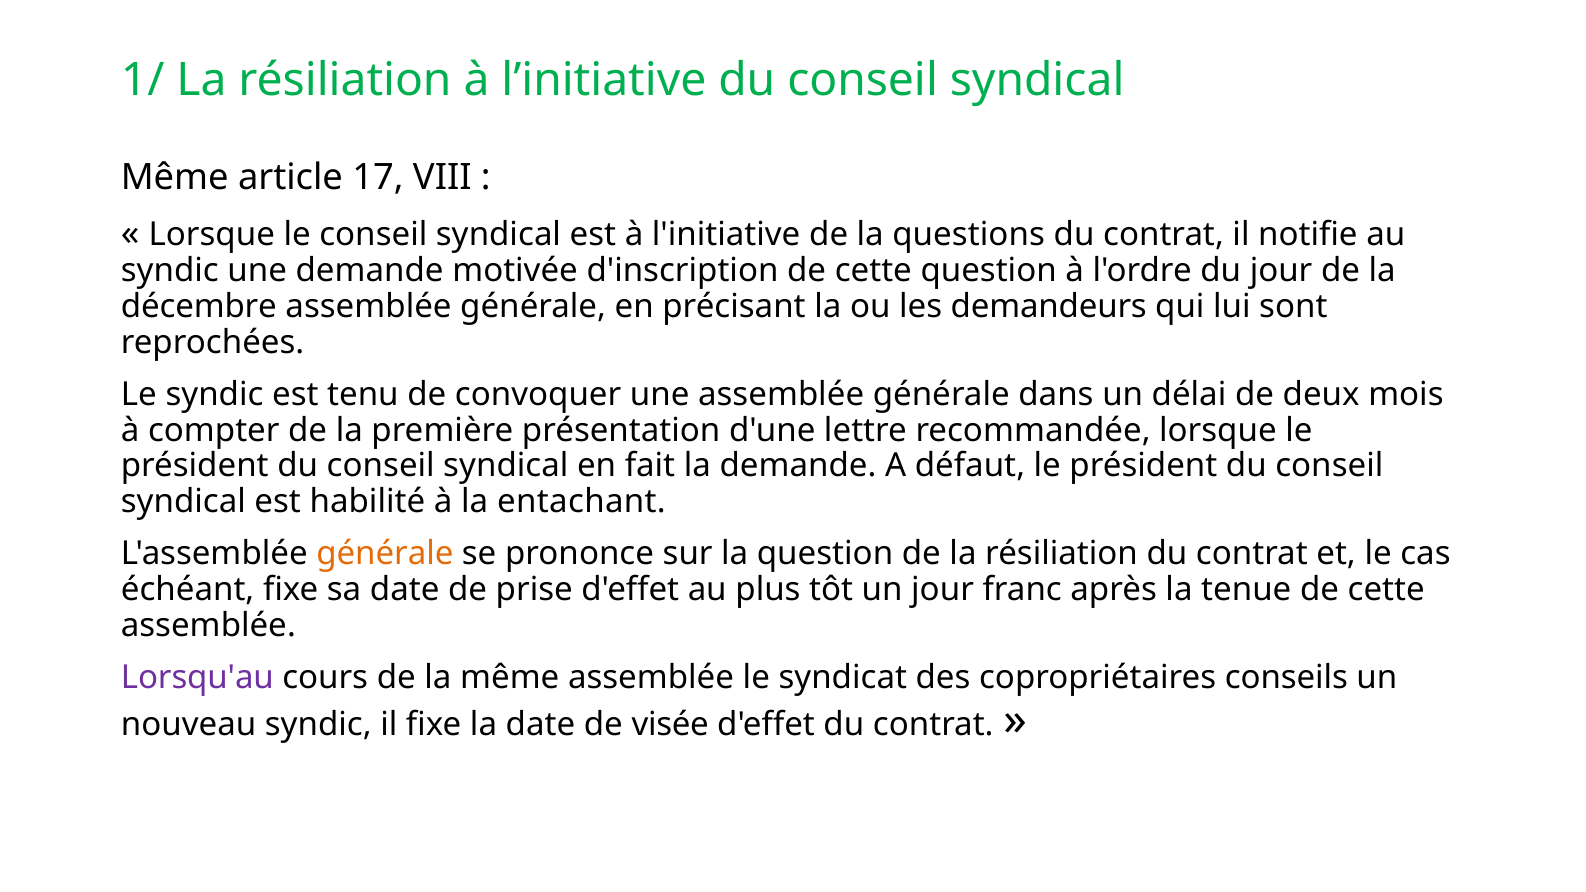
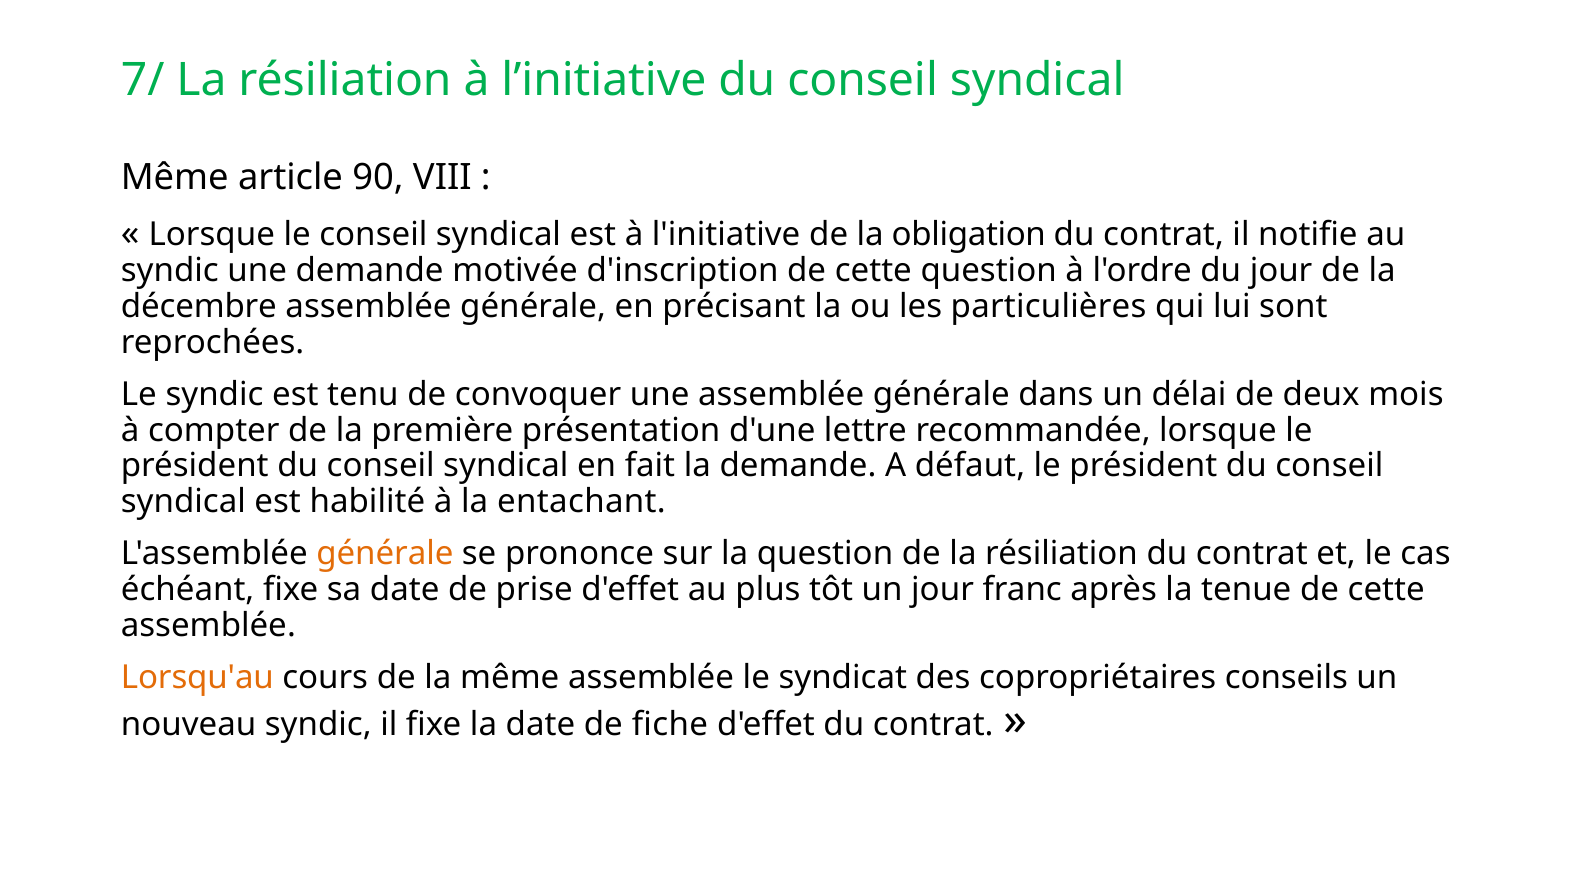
1/: 1/ -> 7/
17: 17 -> 90
questions: questions -> obligation
demandeurs: demandeurs -> particulières
Lorsqu'au colour: purple -> orange
visée: visée -> fiche
